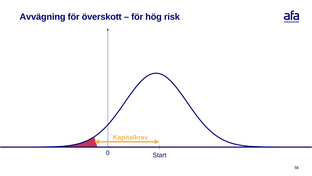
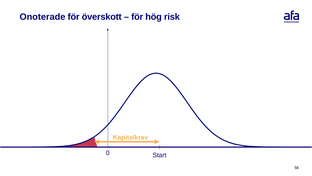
Avvägning: Avvägning -> Onoterade
